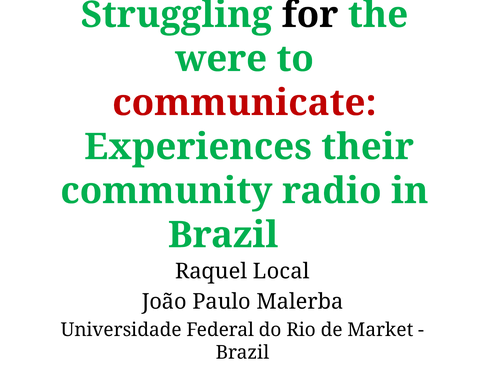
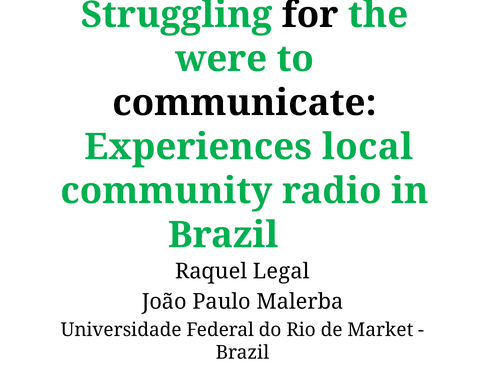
communicate colour: red -> black
their: their -> local
Local: Local -> Legal
